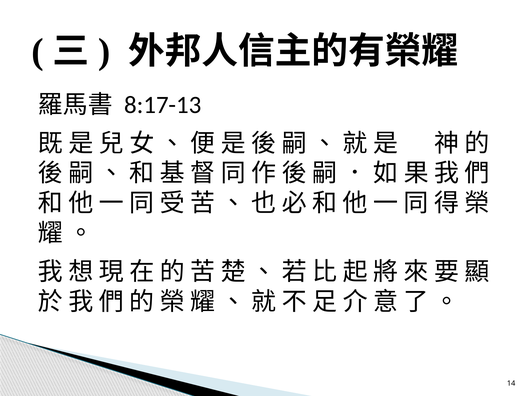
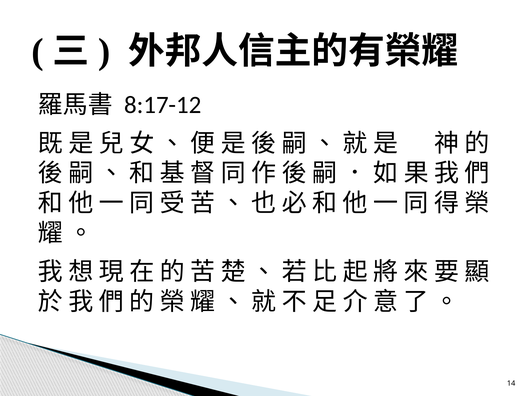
8:17-13: 8:17-13 -> 8:17-12
